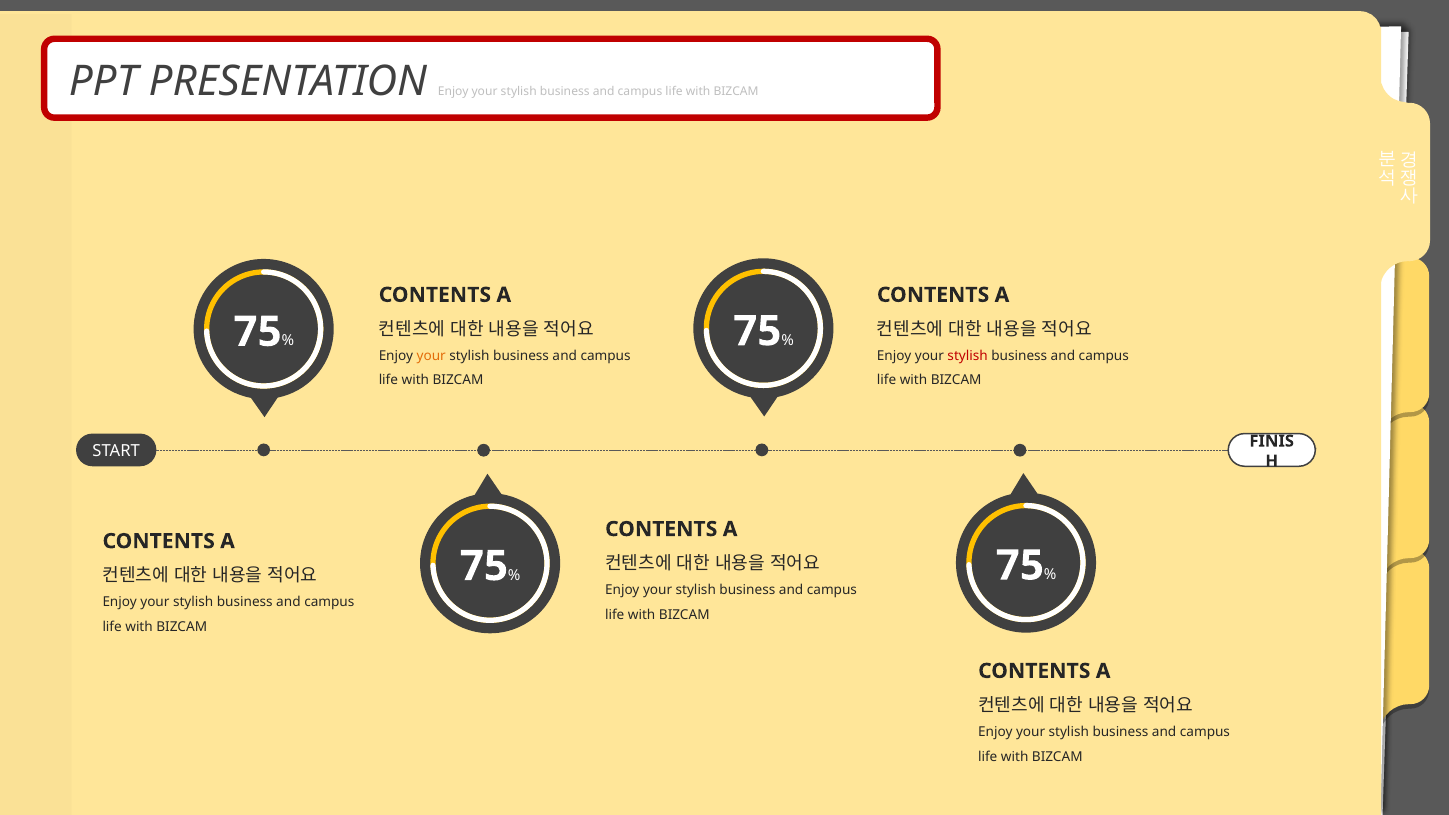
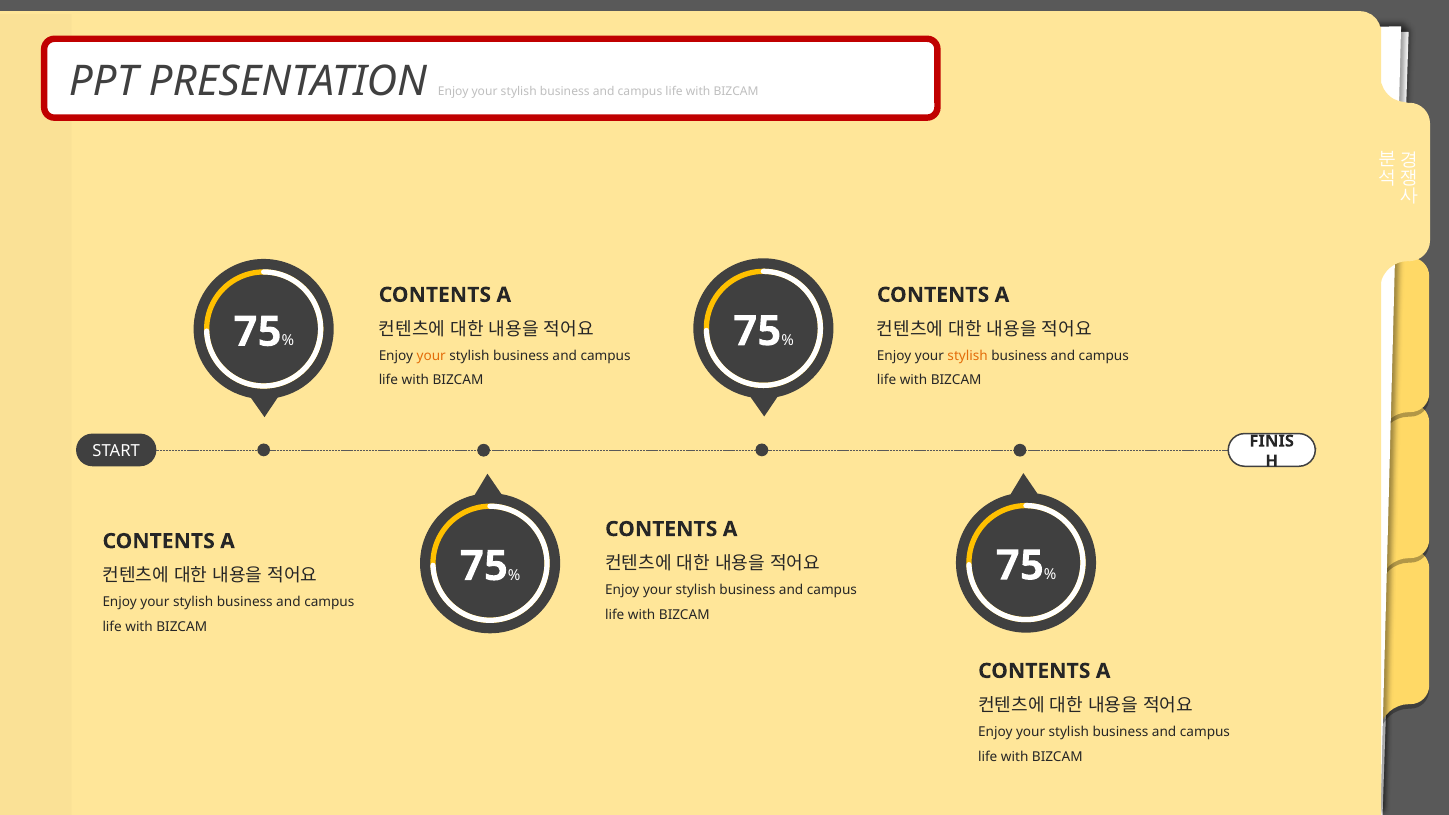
stylish at (968, 356) colour: red -> orange
